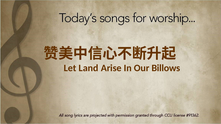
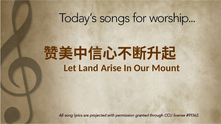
Billows: Billows -> Mount
